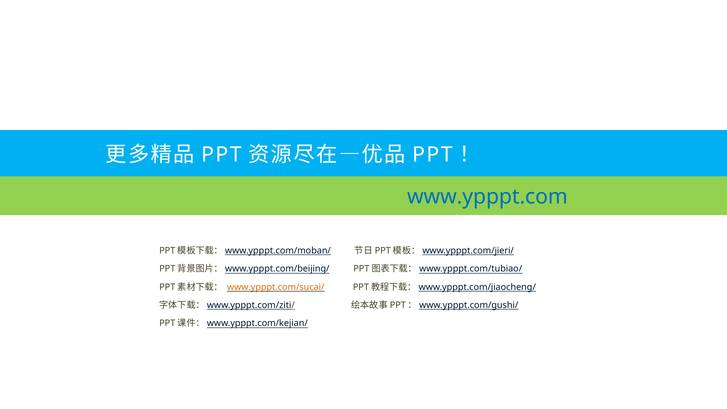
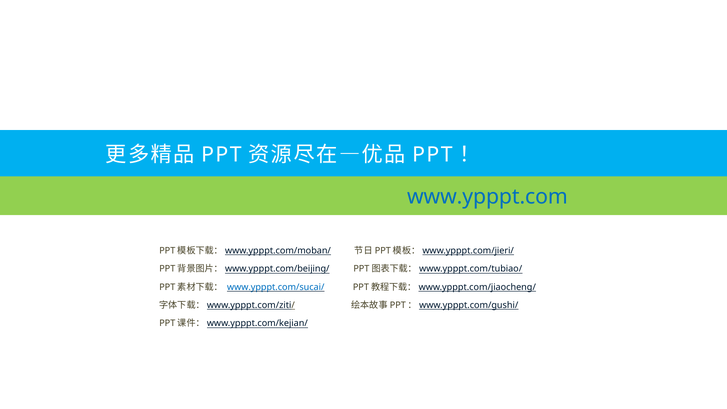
www.ypppt.com/sucai/ colour: orange -> blue
